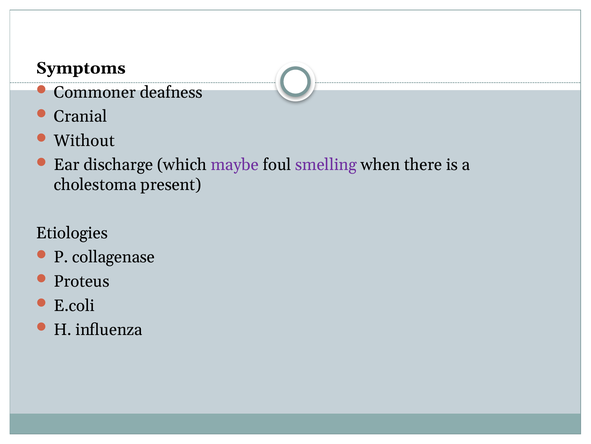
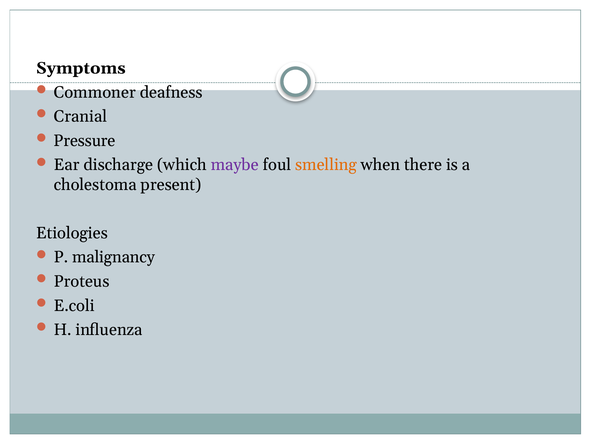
Without: Without -> Pressure
smelling colour: purple -> orange
collagenase: collagenase -> malignancy
